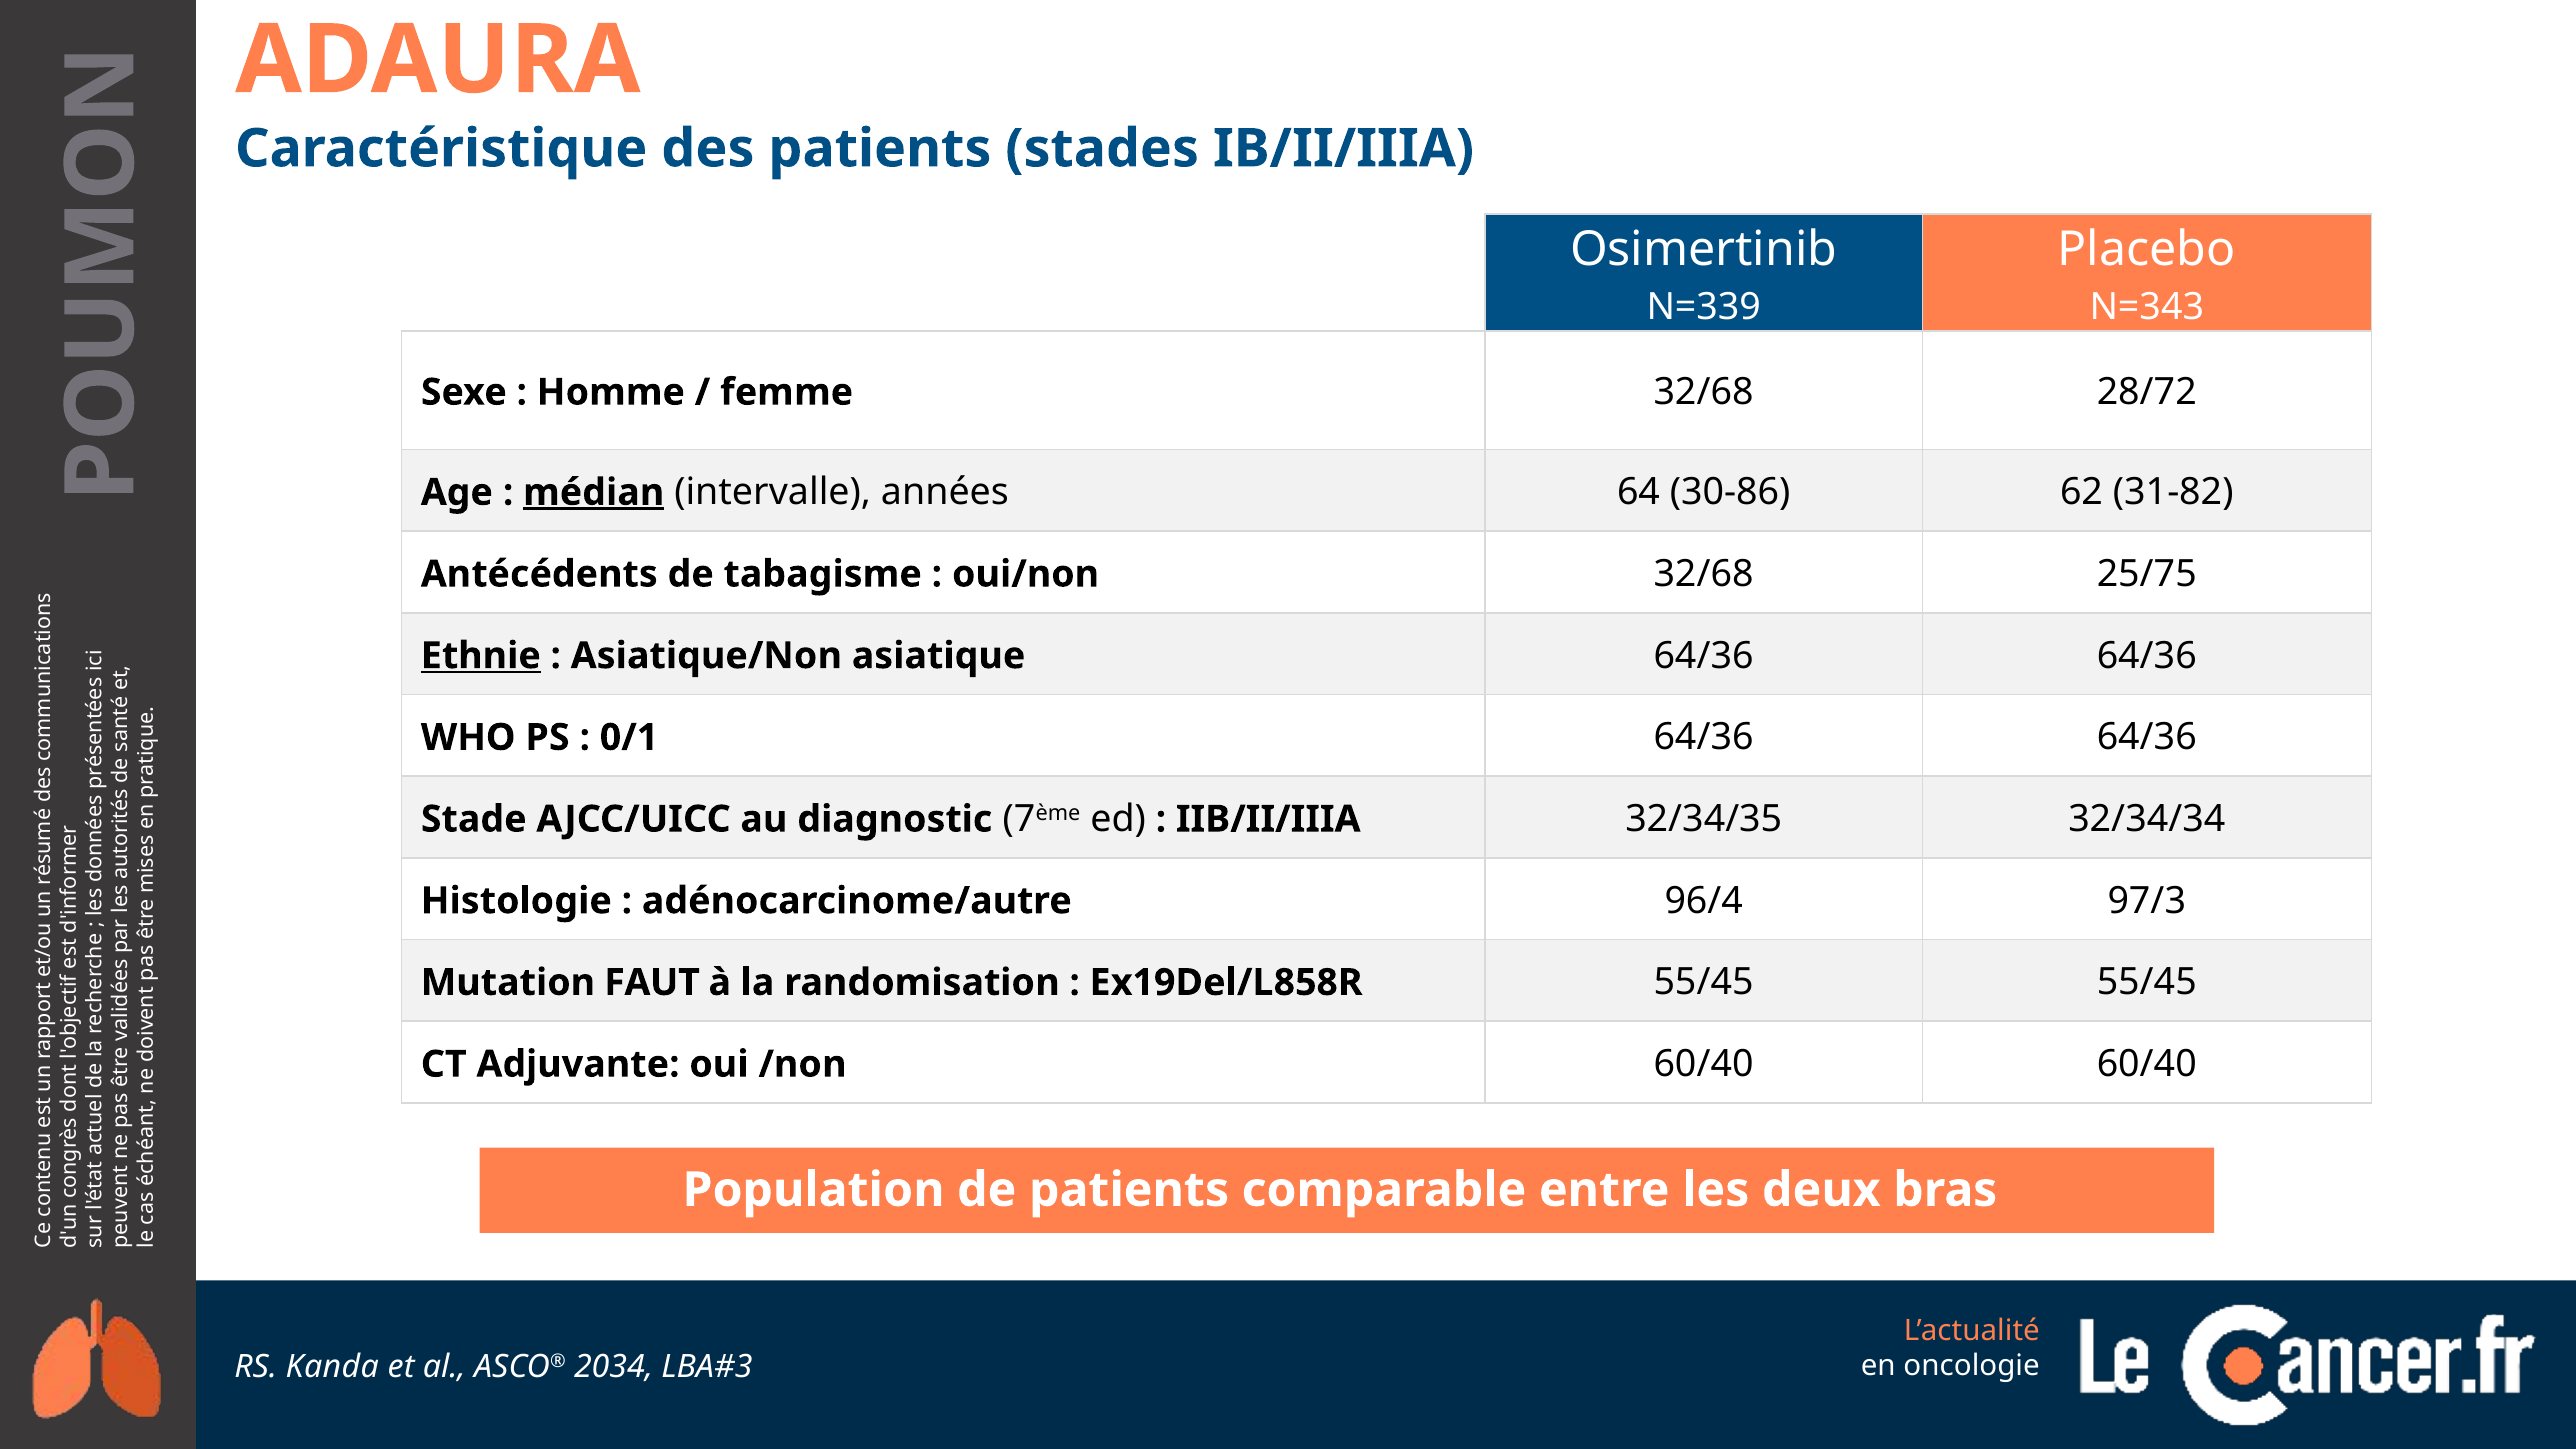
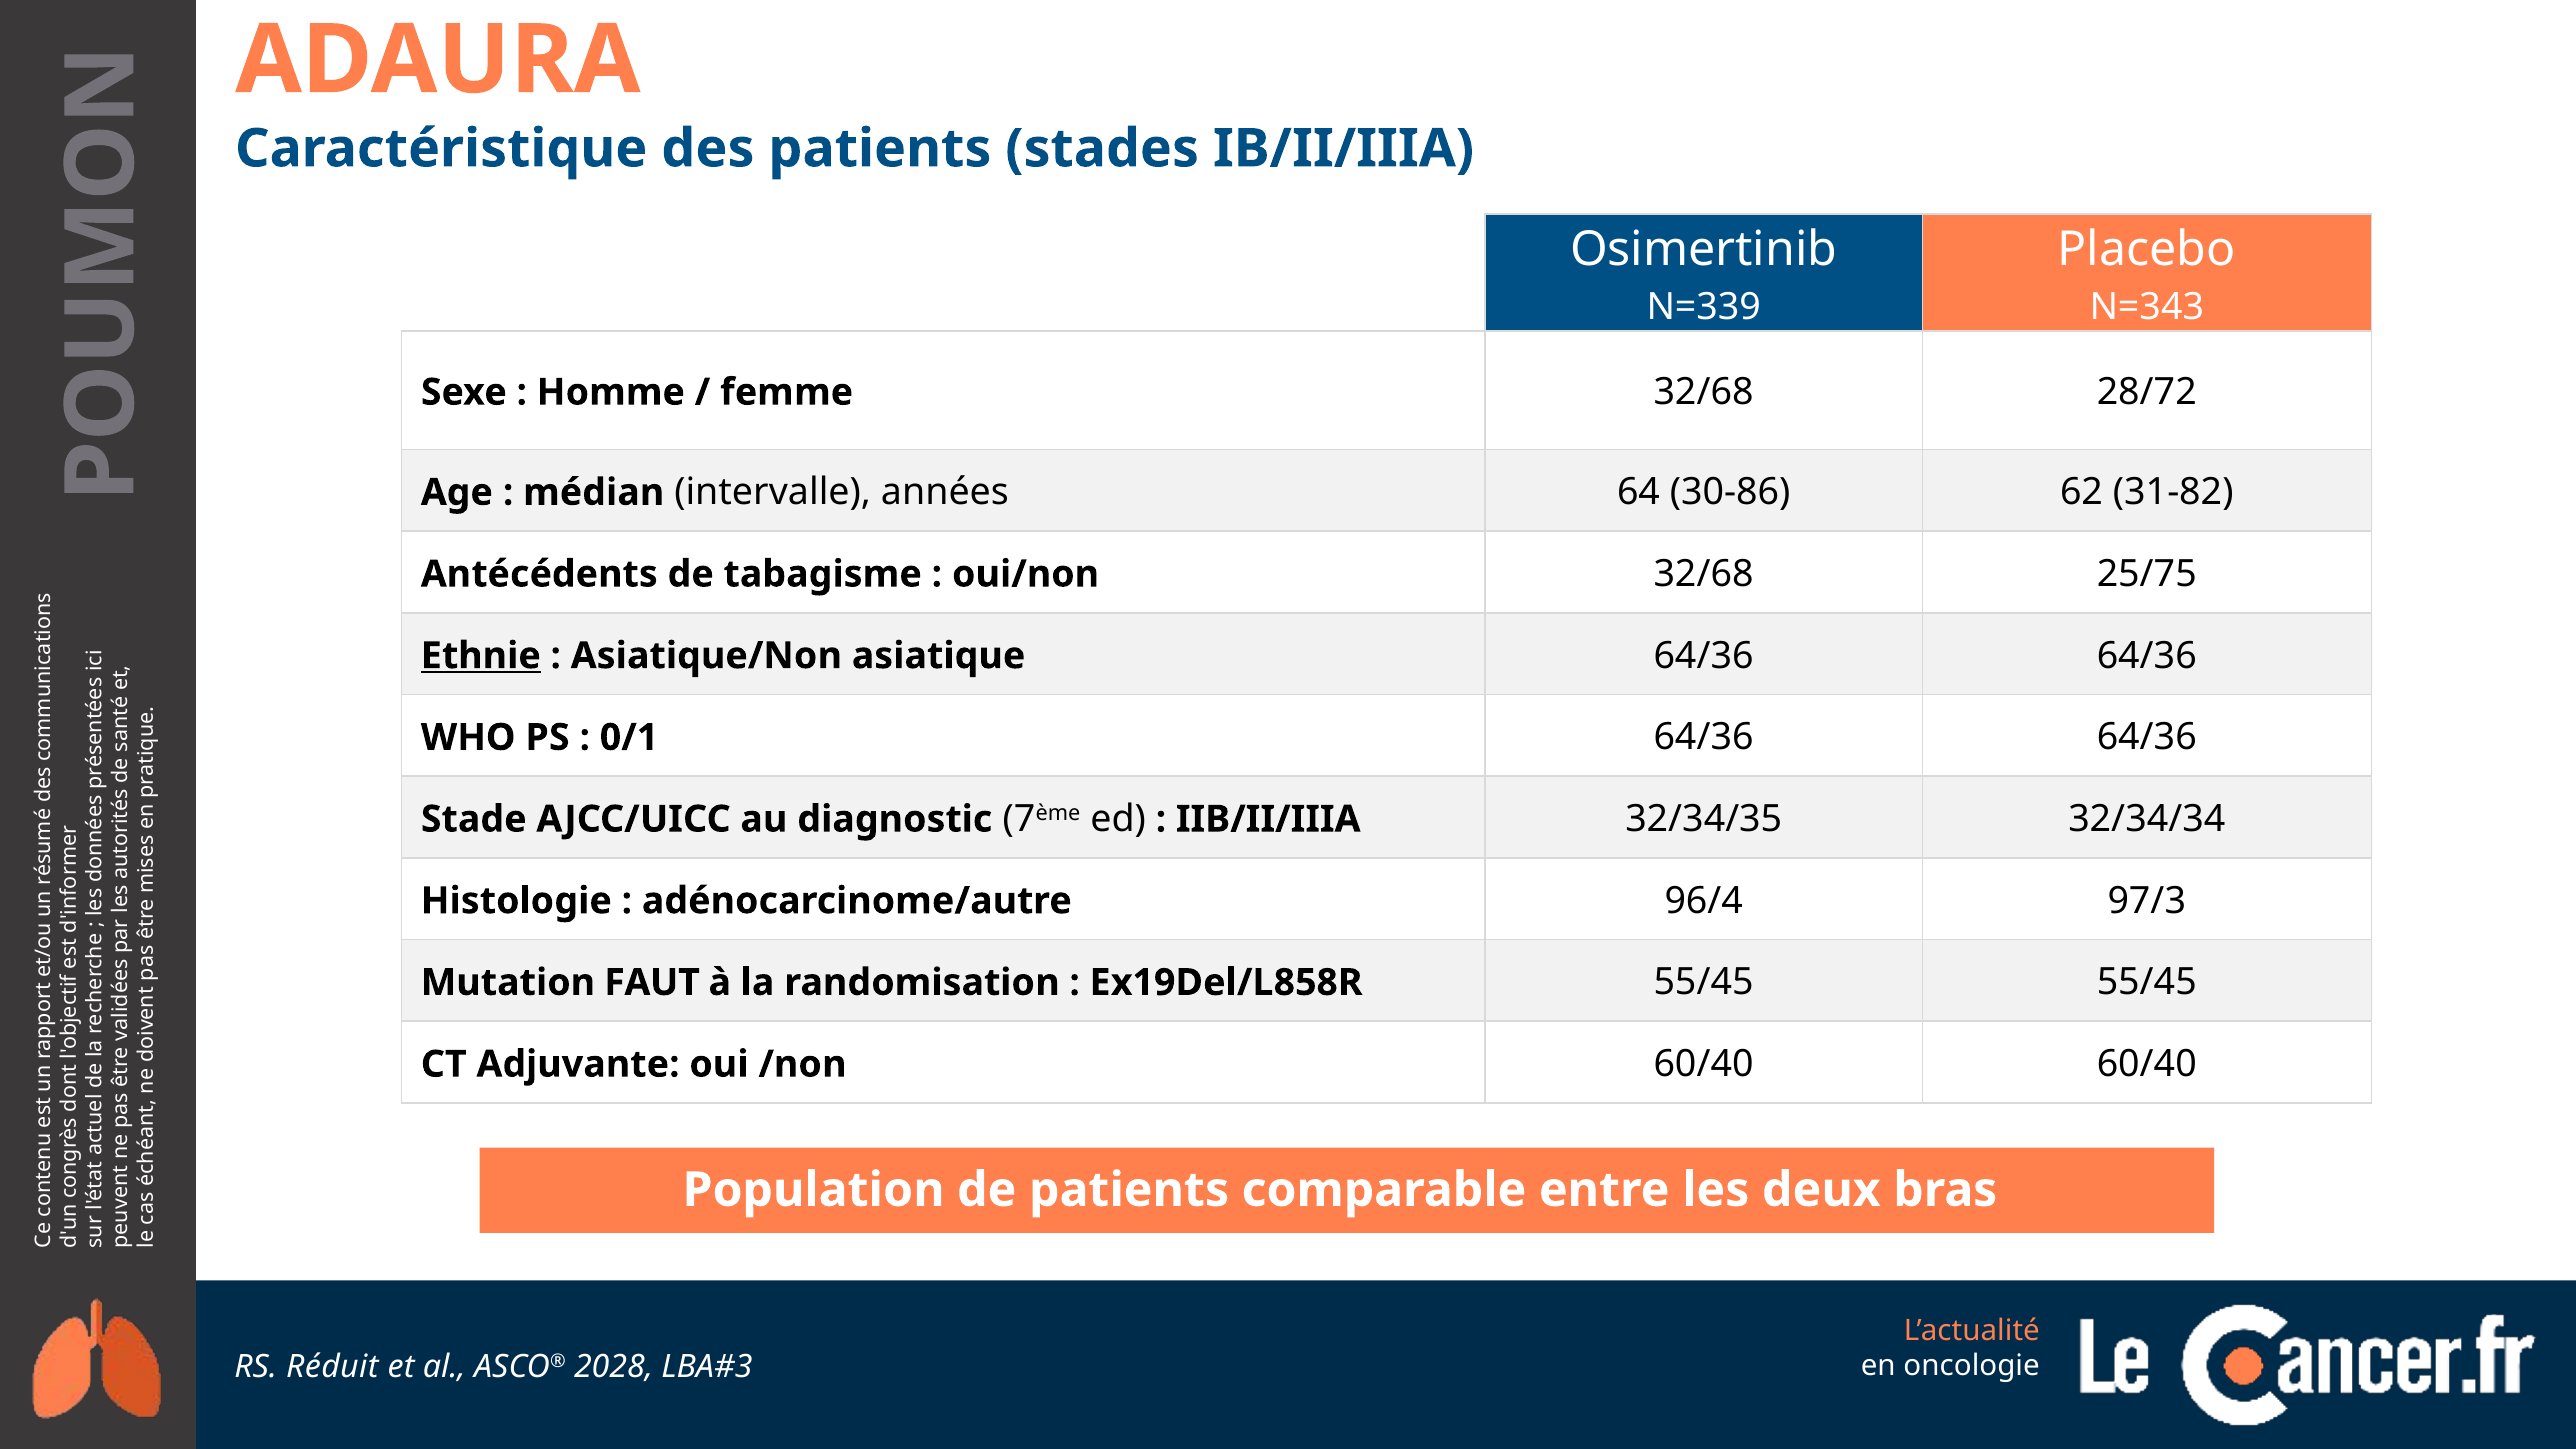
médian underline: present -> none
Kanda: Kanda -> Réduit
2034: 2034 -> 2028
